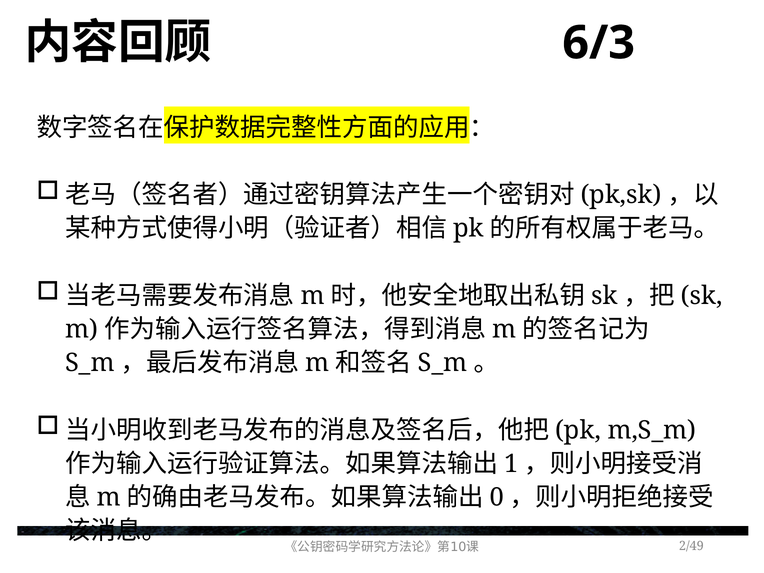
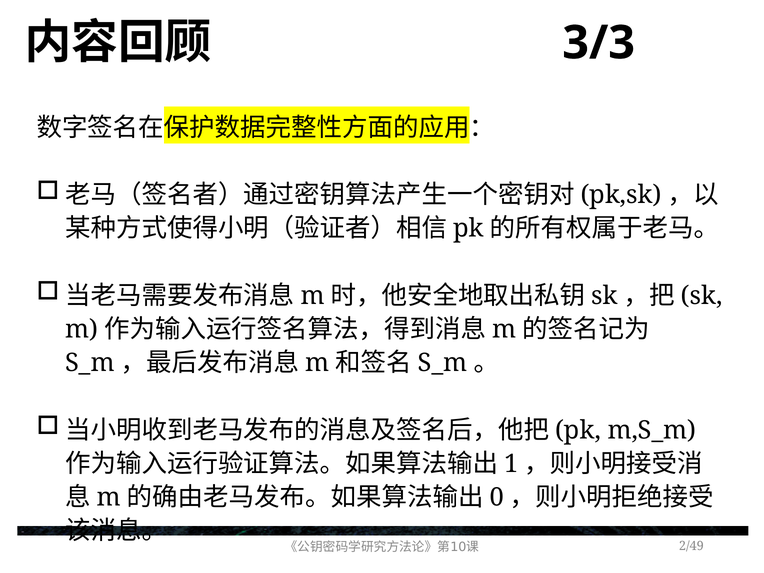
6/3: 6/3 -> 3/3
